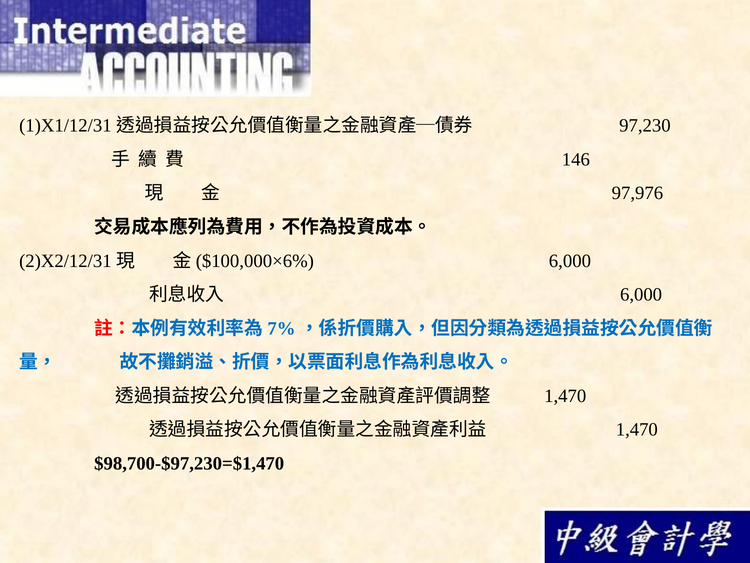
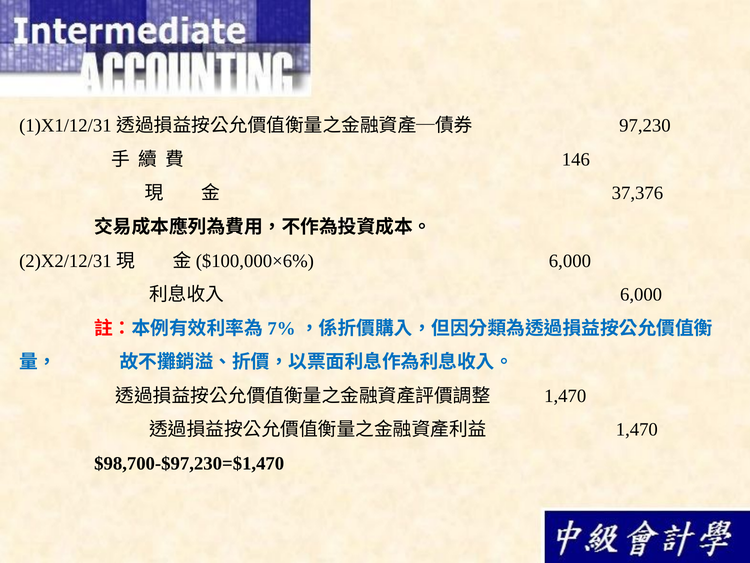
97,976: 97,976 -> 37,376
